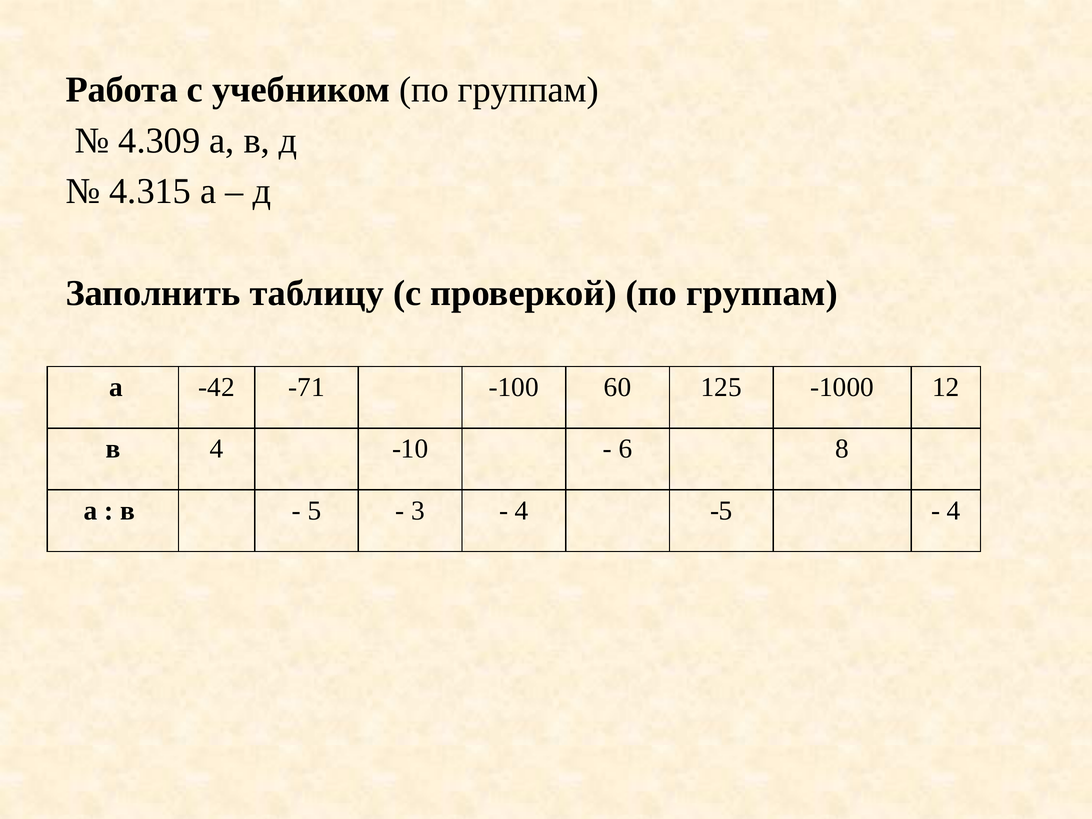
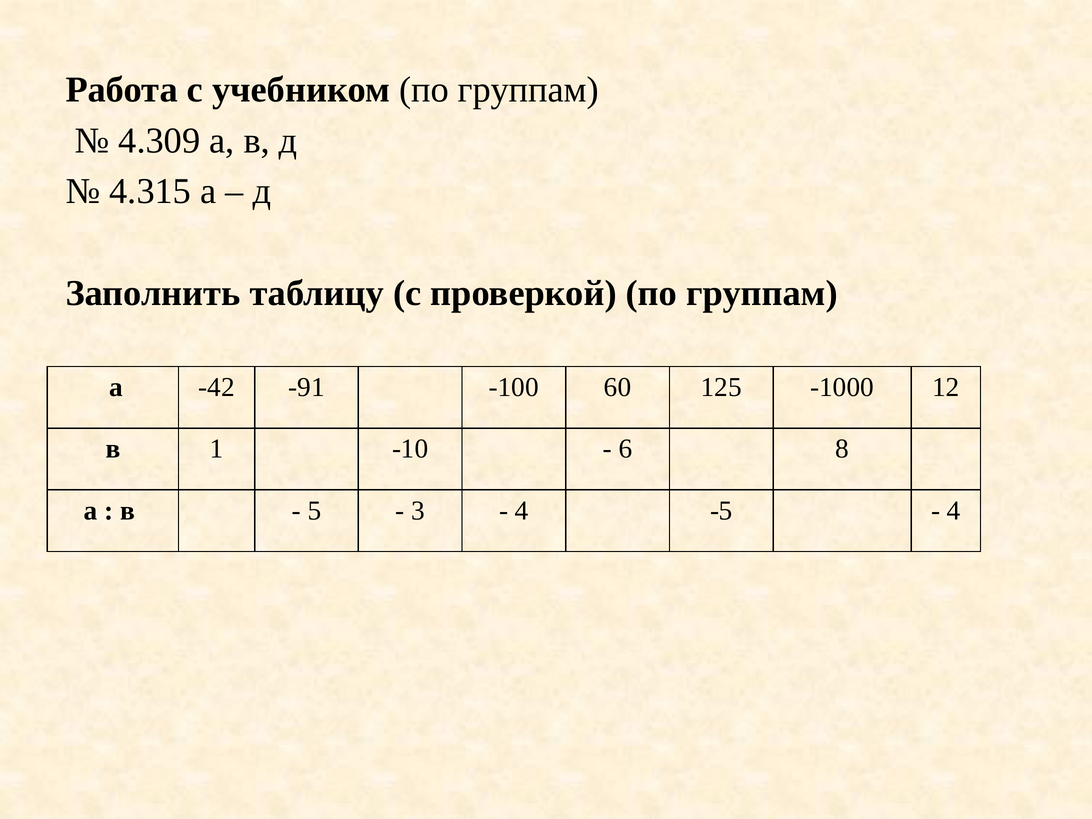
-71: -71 -> -91
в 4: 4 -> 1
